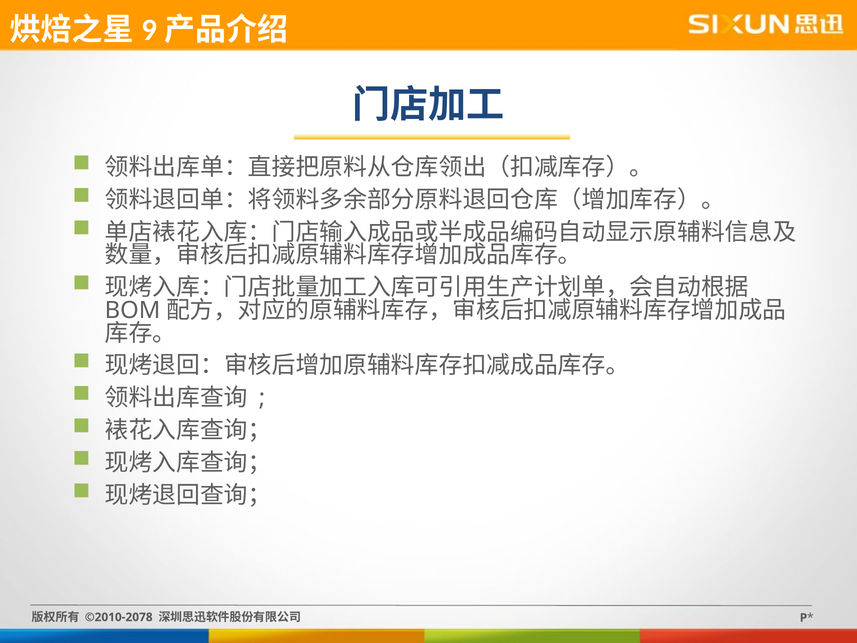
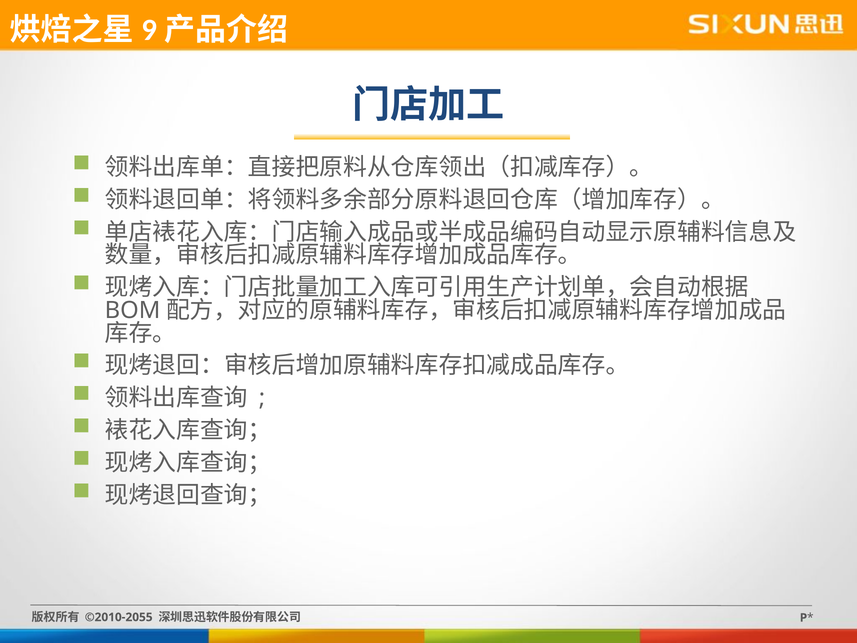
©2010-2078: ©2010-2078 -> ©2010-2055
